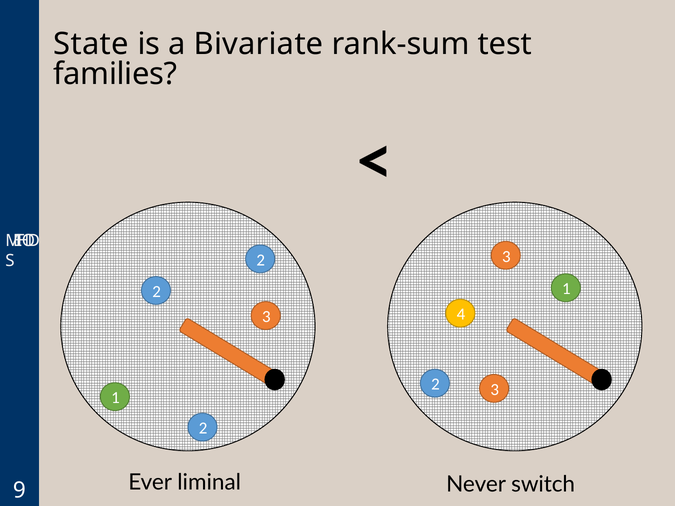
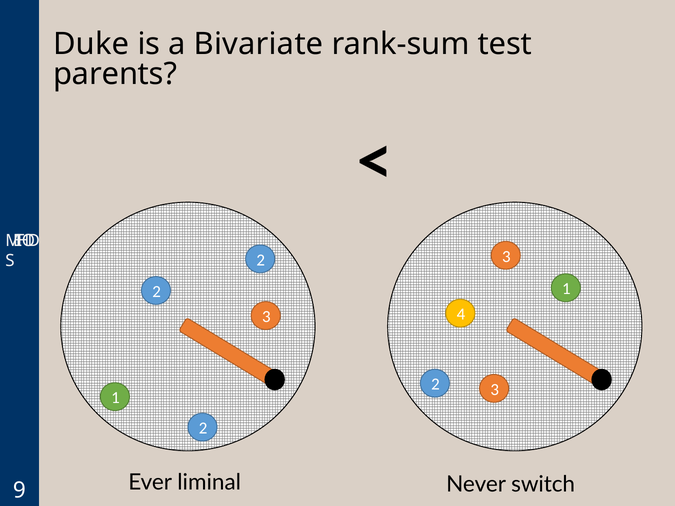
State: State -> Duke
families: families -> parents
